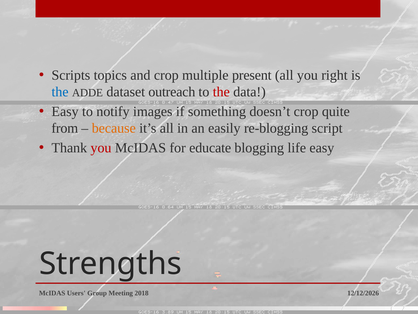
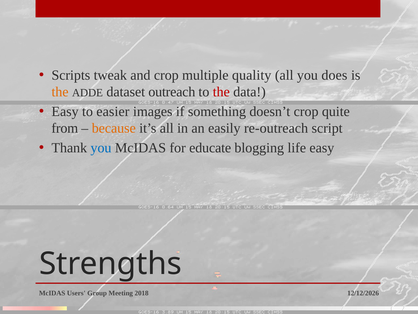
topics: topics -> tweak
present: present -> quality
right: right -> does
the at (60, 92) colour: blue -> orange
notify: notify -> easier
re-blogging: re-blogging -> re-outreach
you at (101, 148) colour: red -> blue
